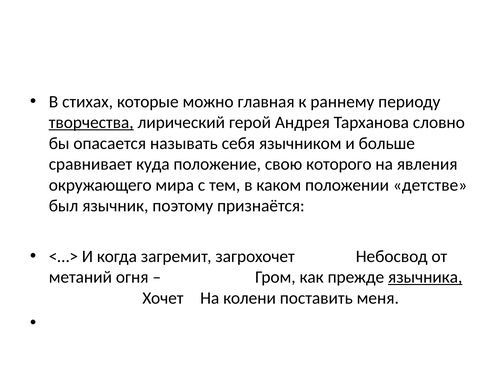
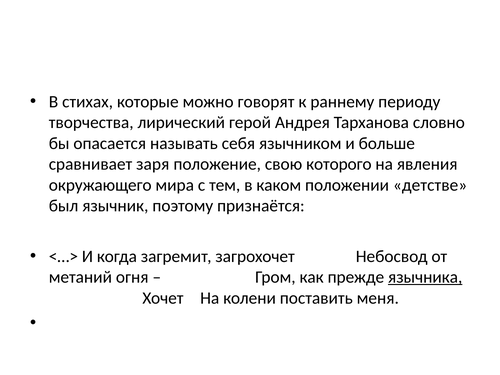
главная: главная -> говорят
творчества underline: present -> none
куда: куда -> заря
